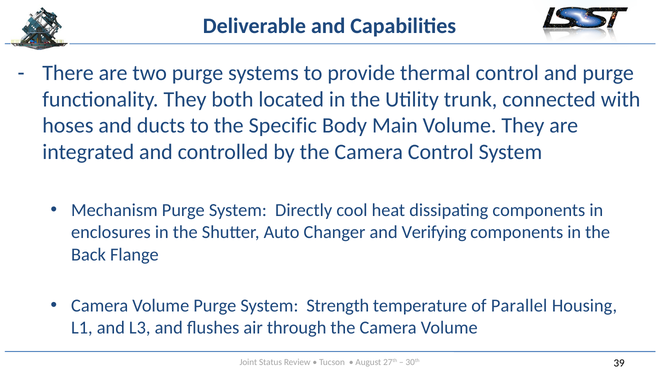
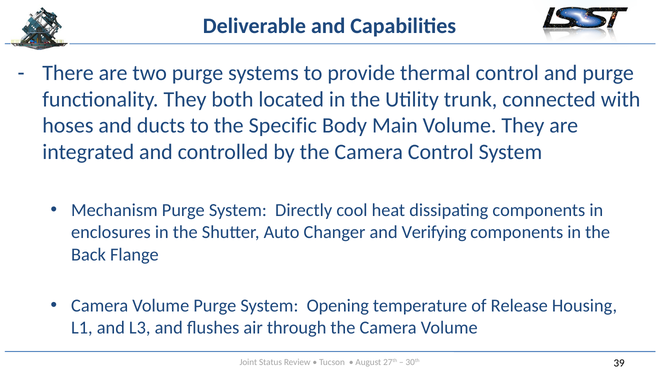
Strength: Strength -> Opening
Parallel: Parallel -> Release
